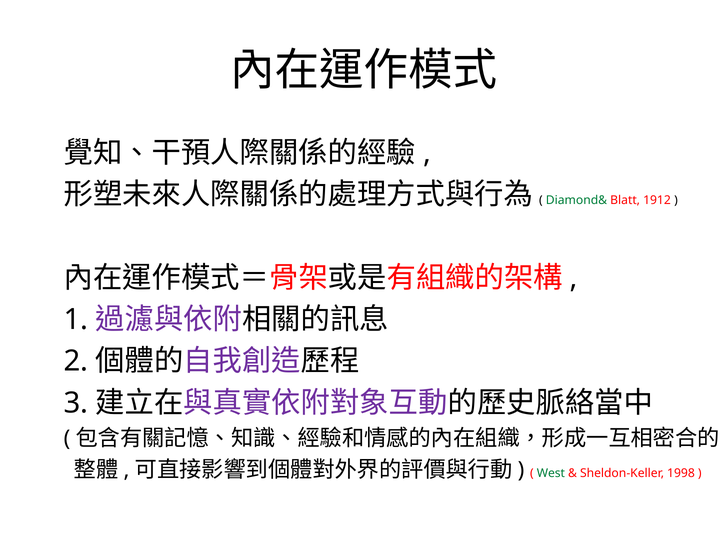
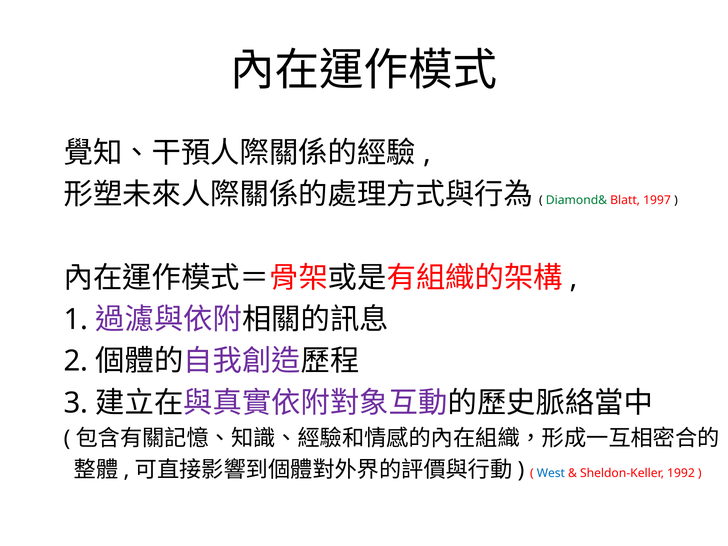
1912: 1912 -> 1997
West colour: green -> blue
1998: 1998 -> 1992
